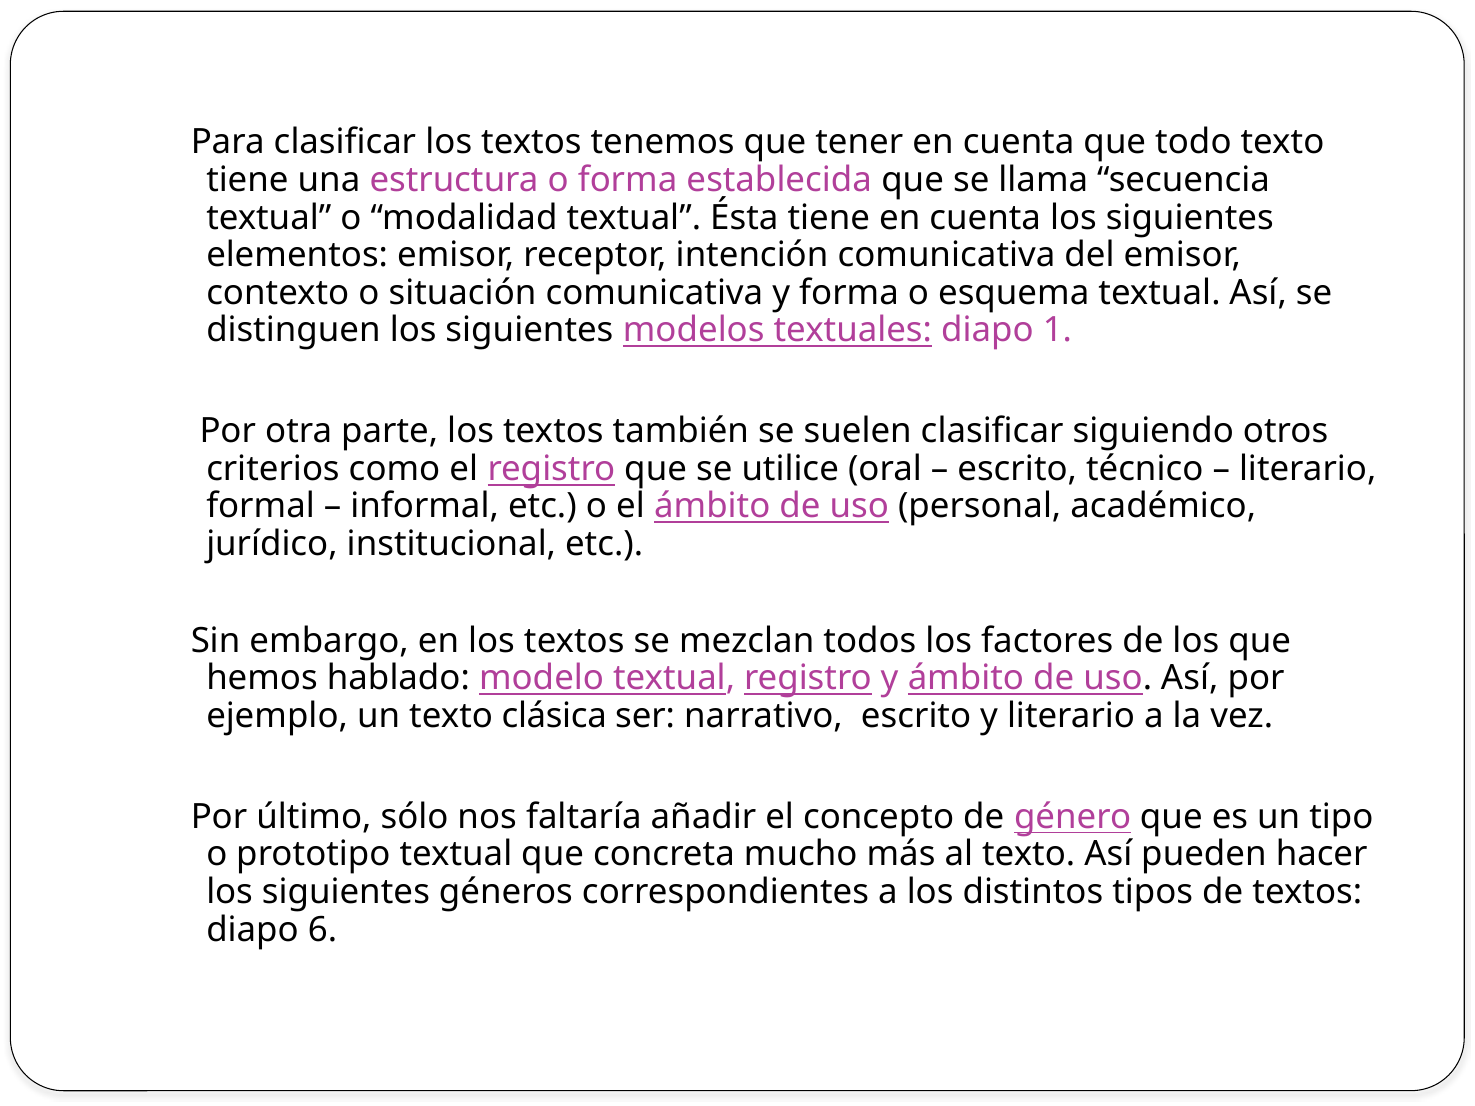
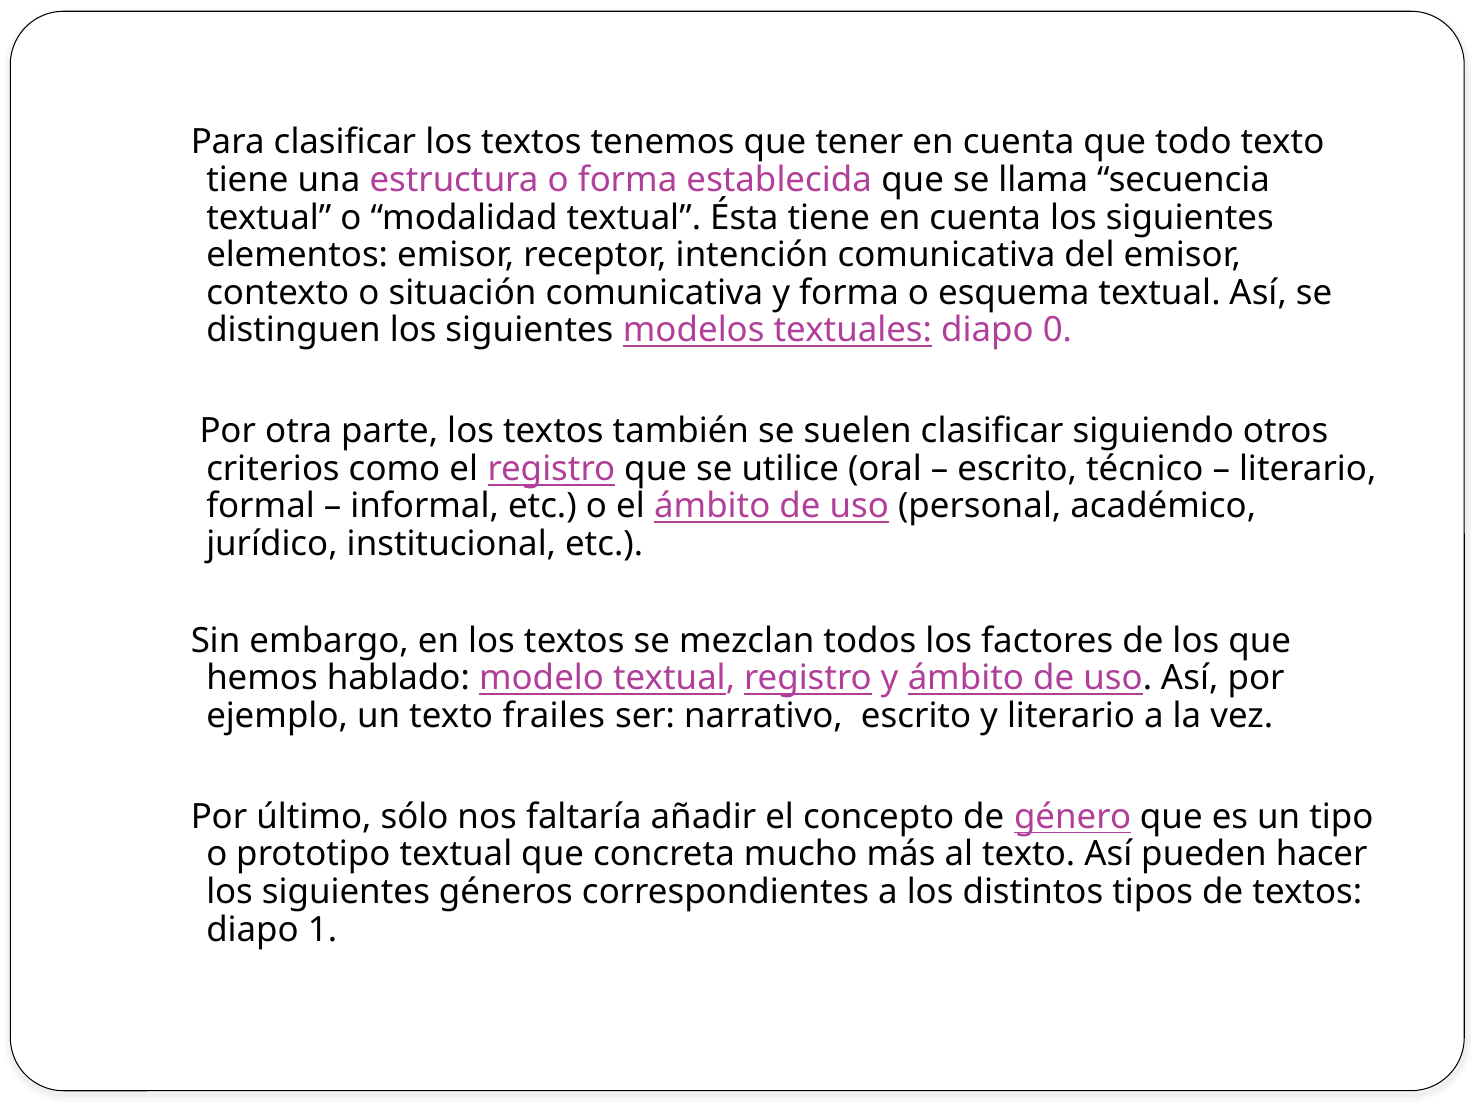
1: 1 -> 0
clásica: clásica -> frailes
6: 6 -> 1
